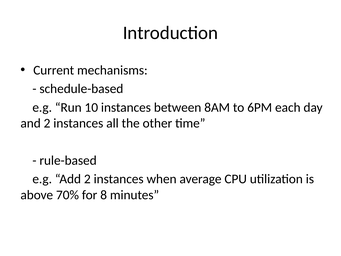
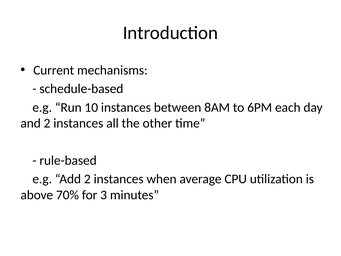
8: 8 -> 3
